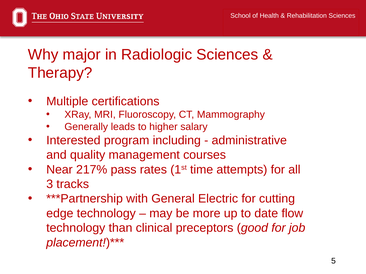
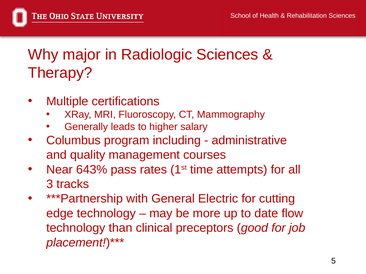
Interested: Interested -> Columbus
217%: 217% -> 643%
